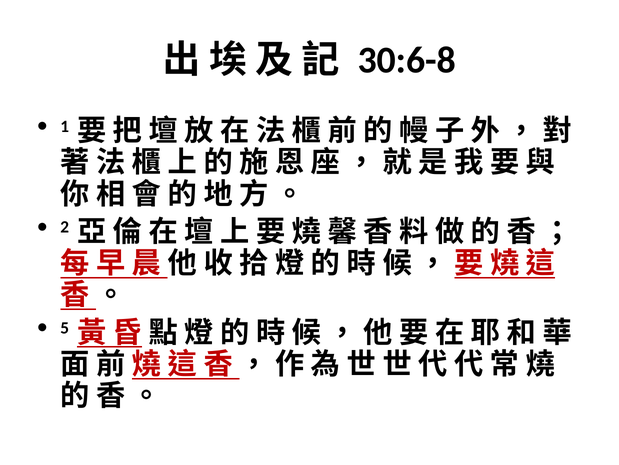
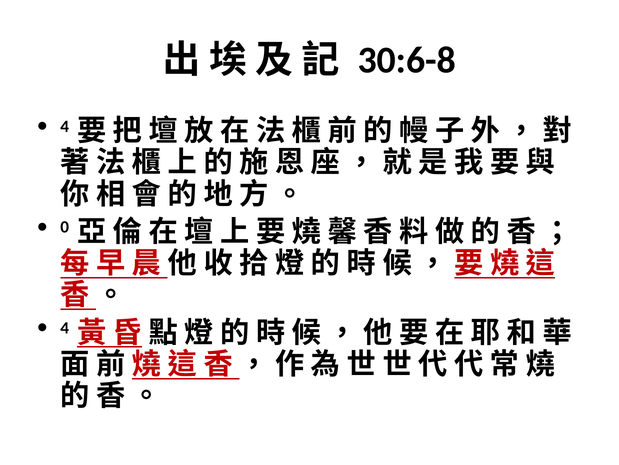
1 at (65, 126): 1 -> 4
2: 2 -> 0
5 at (65, 328): 5 -> 4
